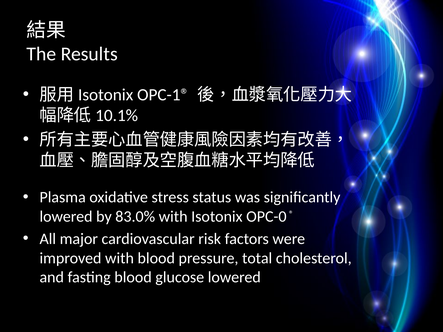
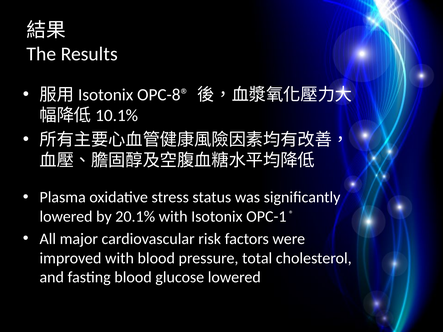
OPC-1®: OPC-1® -> OPC-8®
83.0%: 83.0% -> 20.1%
OPC-0: OPC-0 -> OPC-1
